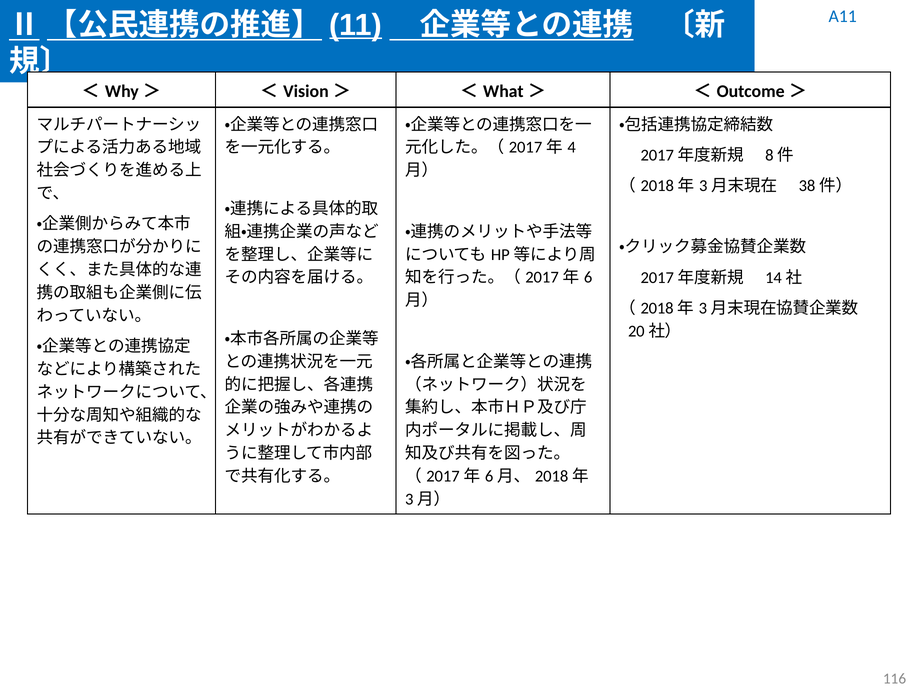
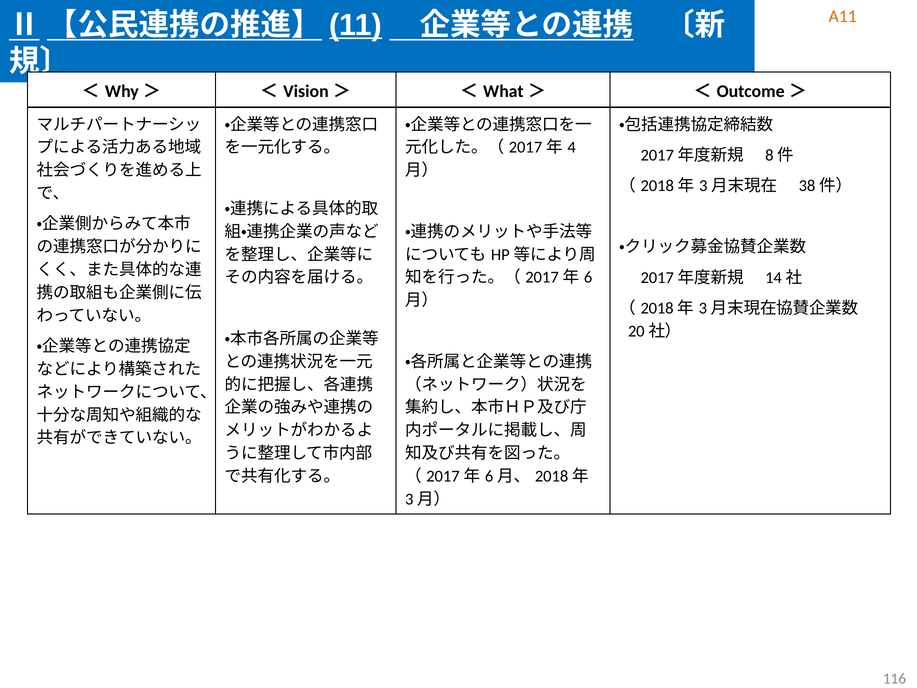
A11 colour: blue -> orange
